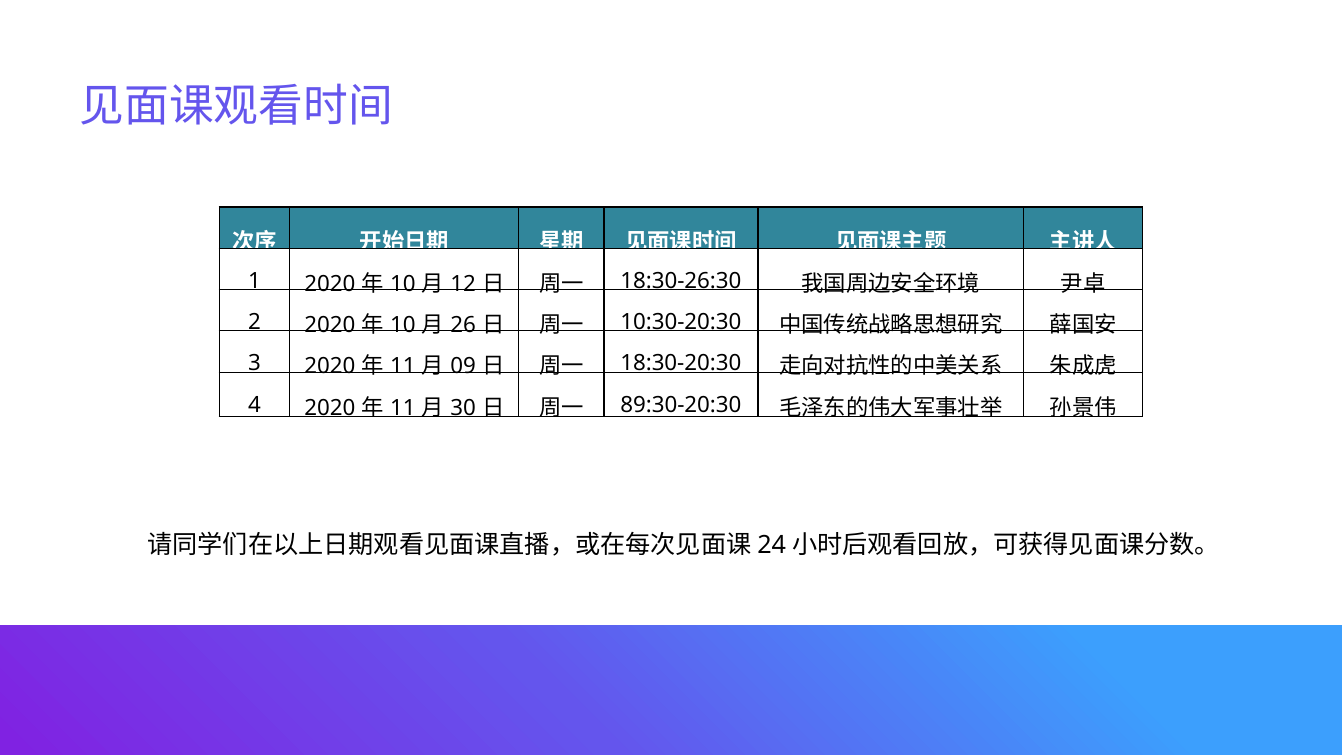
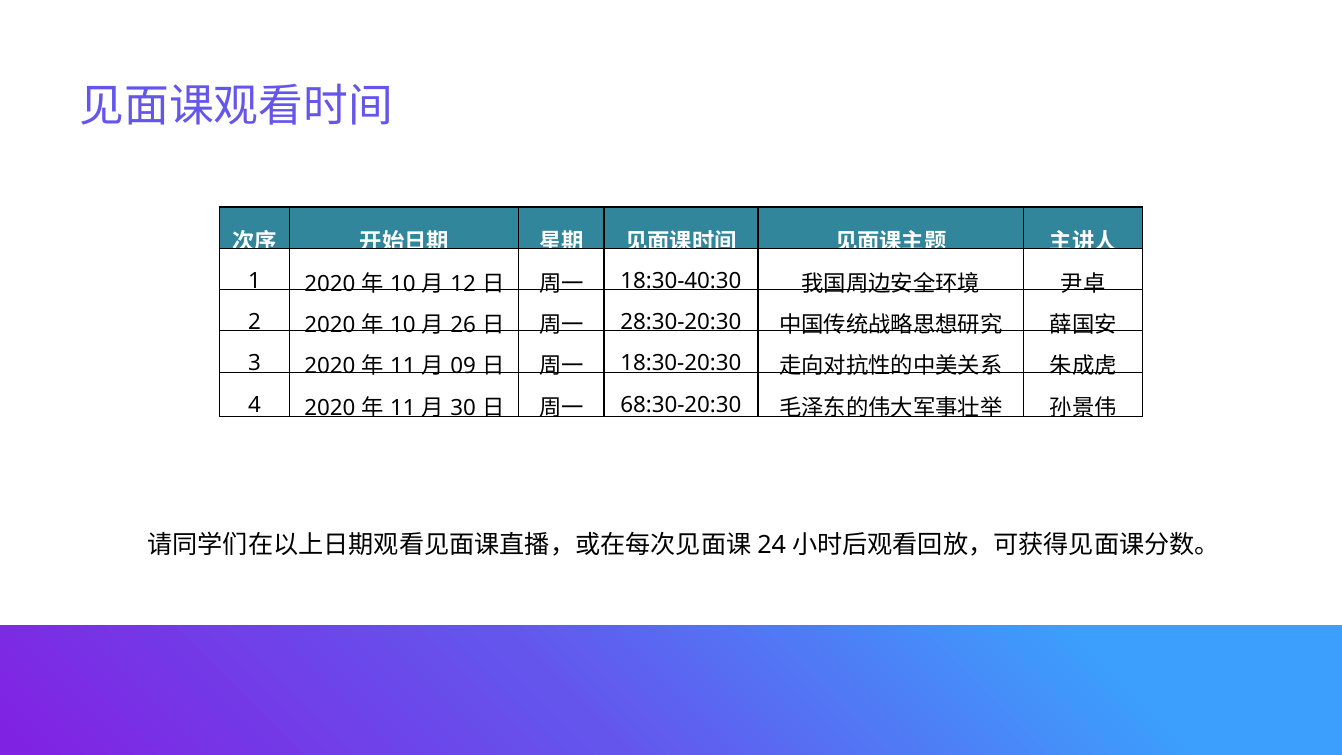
18:30-26:30: 18:30-26:30 -> 18:30-40:30
10:30-20:30: 10:30-20:30 -> 28:30-20:30
89:30-20:30: 89:30-20:30 -> 68:30-20:30
